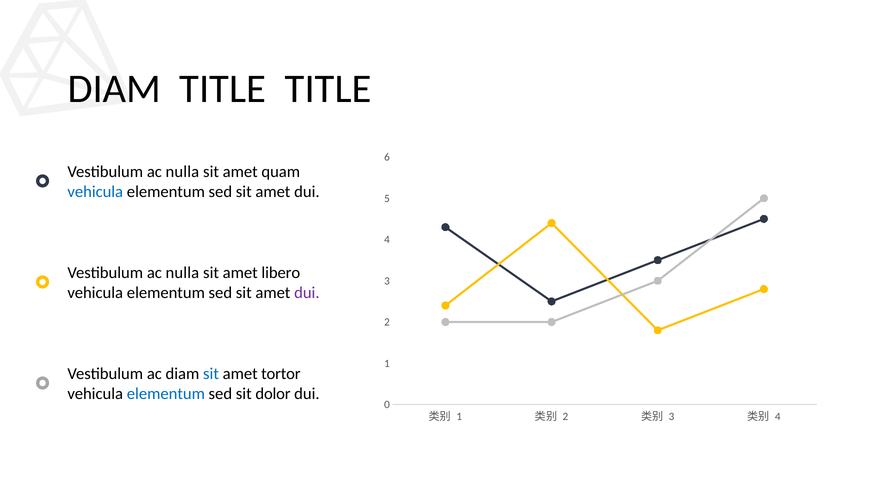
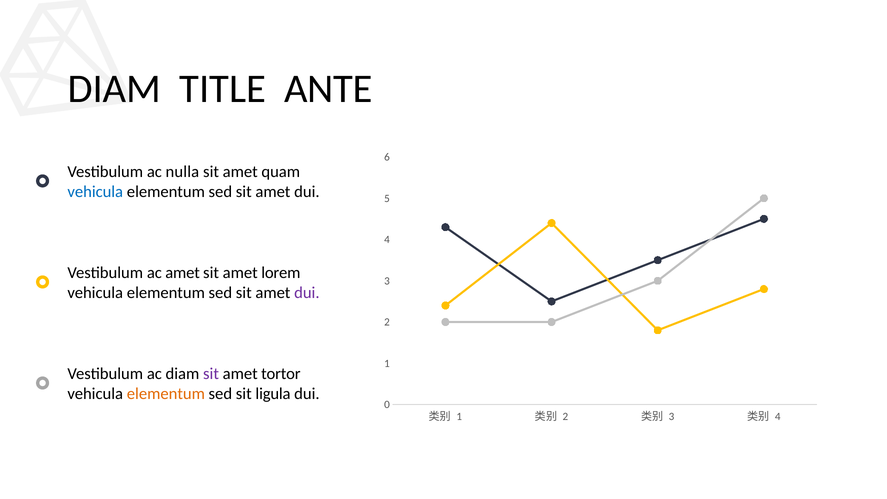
TITLE TITLE: TITLE -> ANTE
nulla at (182, 273): nulla -> amet
libero: libero -> lorem
sit at (211, 374) colour: blue -> purple
elementum at (166, 394) colour: blue -> orange
dolor: dolor -> ligula
